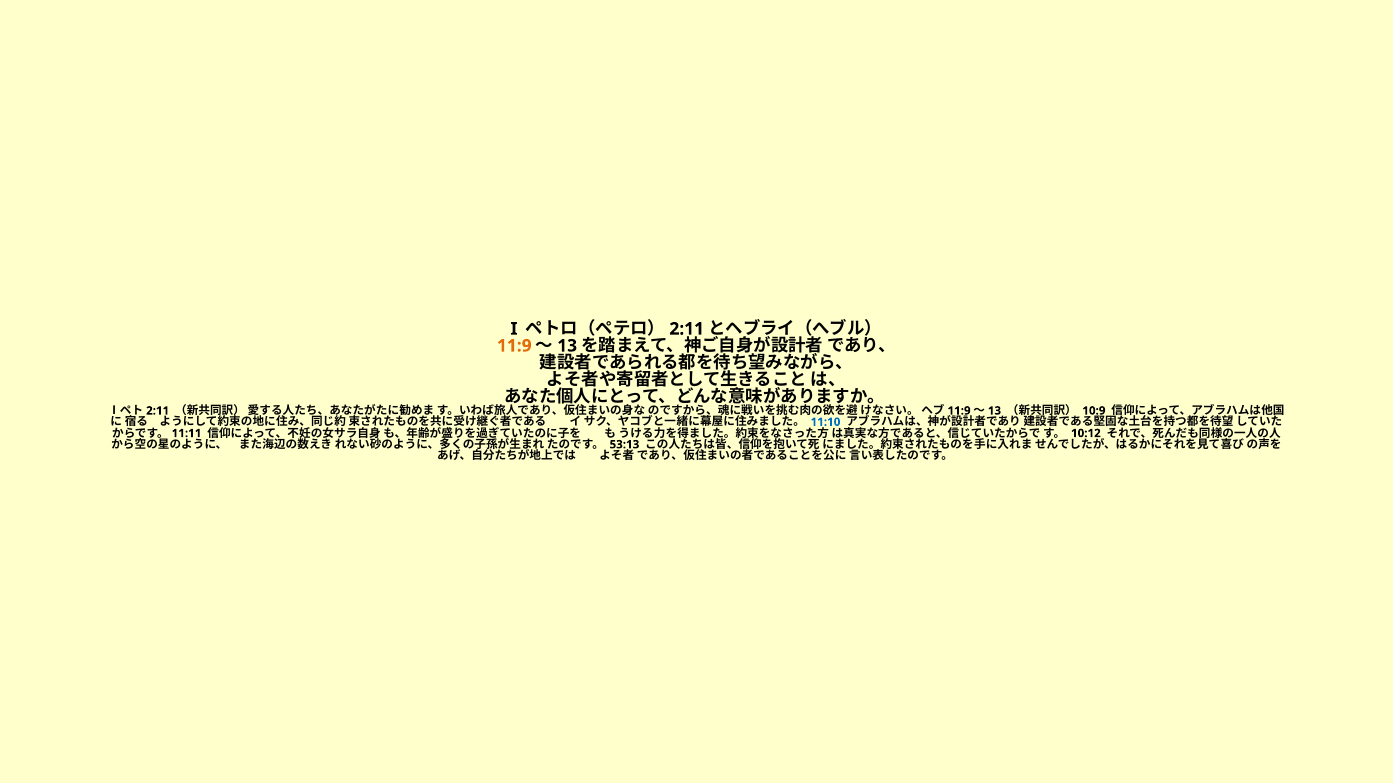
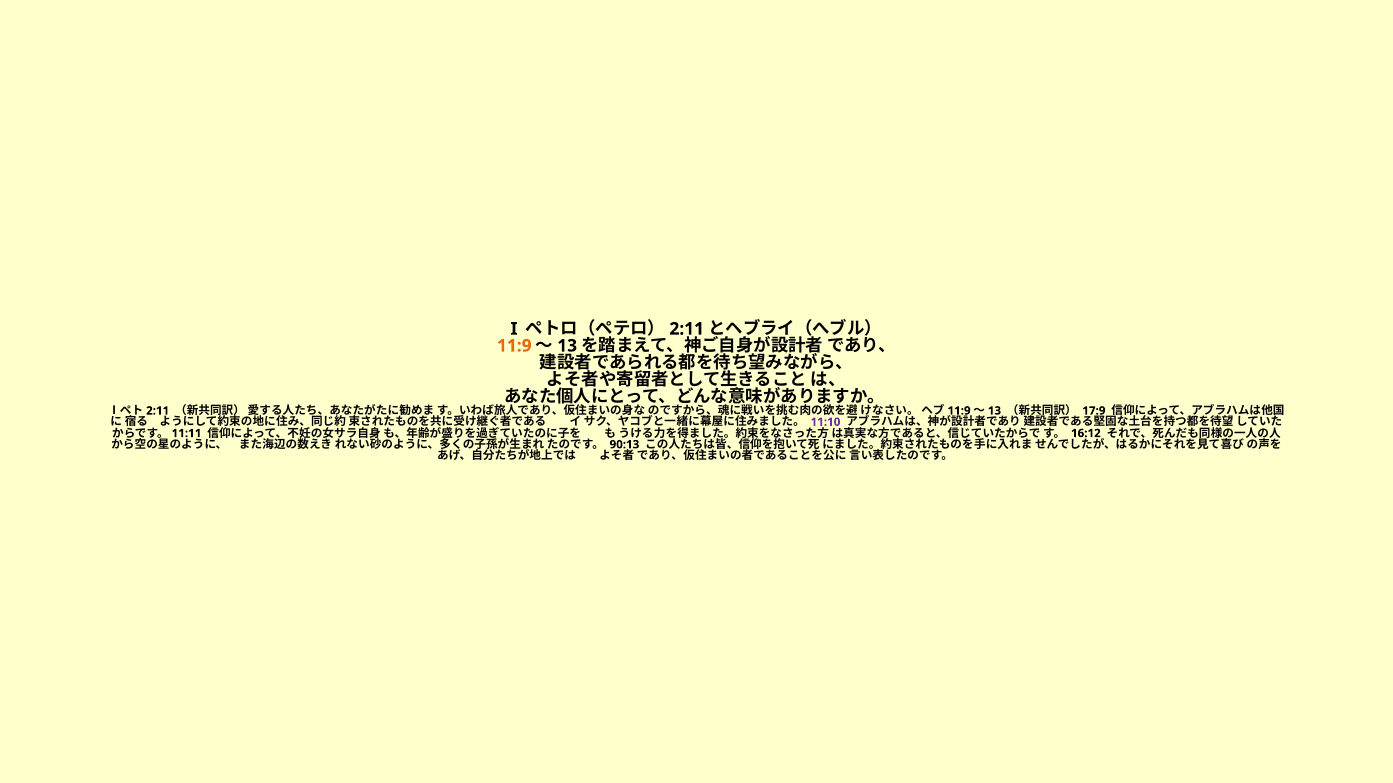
10:9: 10:9 -> 17:9
11:10 colour: blue -> purple
10:12: 10:12 -> 16:12
53:13: 53:13 -> 90:13
